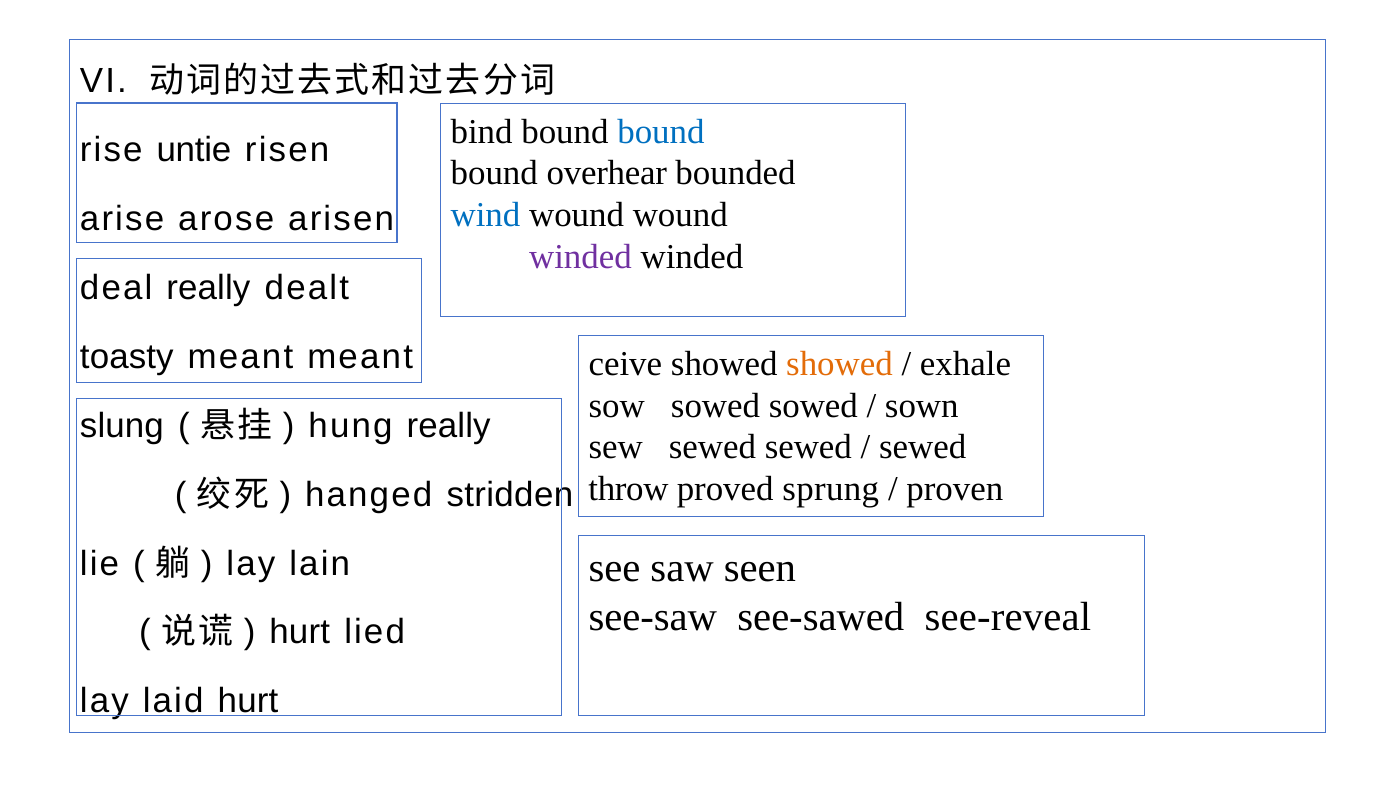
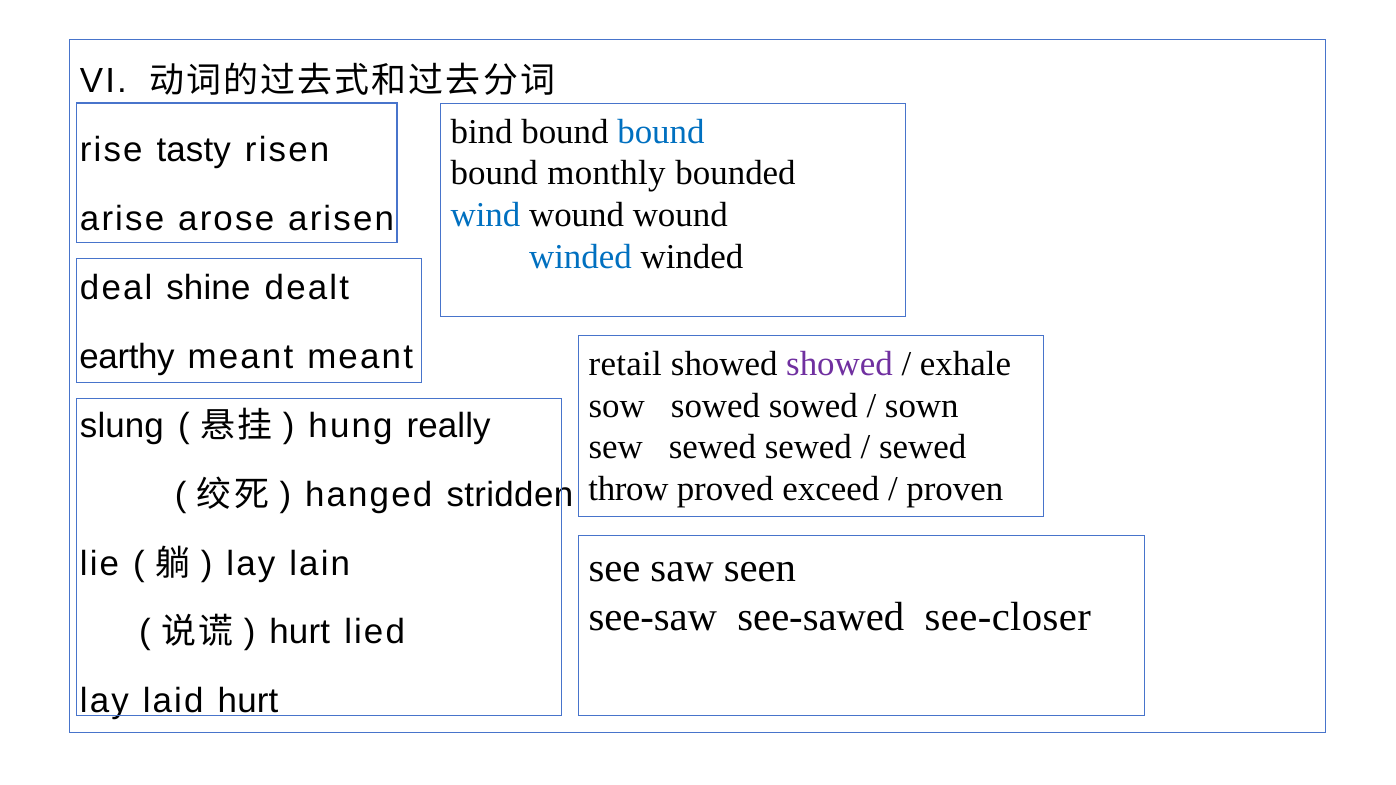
untie: untie -> tasty
overhear: overhear -> monthly
winded at (580, 257) colour: purple -> blue
deal really: really -> shine
toasty: toasty -> earthy
ceive: ceive -> retail
showed at (840, 364) colour: orange -> purple
sprung: sprung -> exceed
see-reveal: see-reveal -> see-closer
